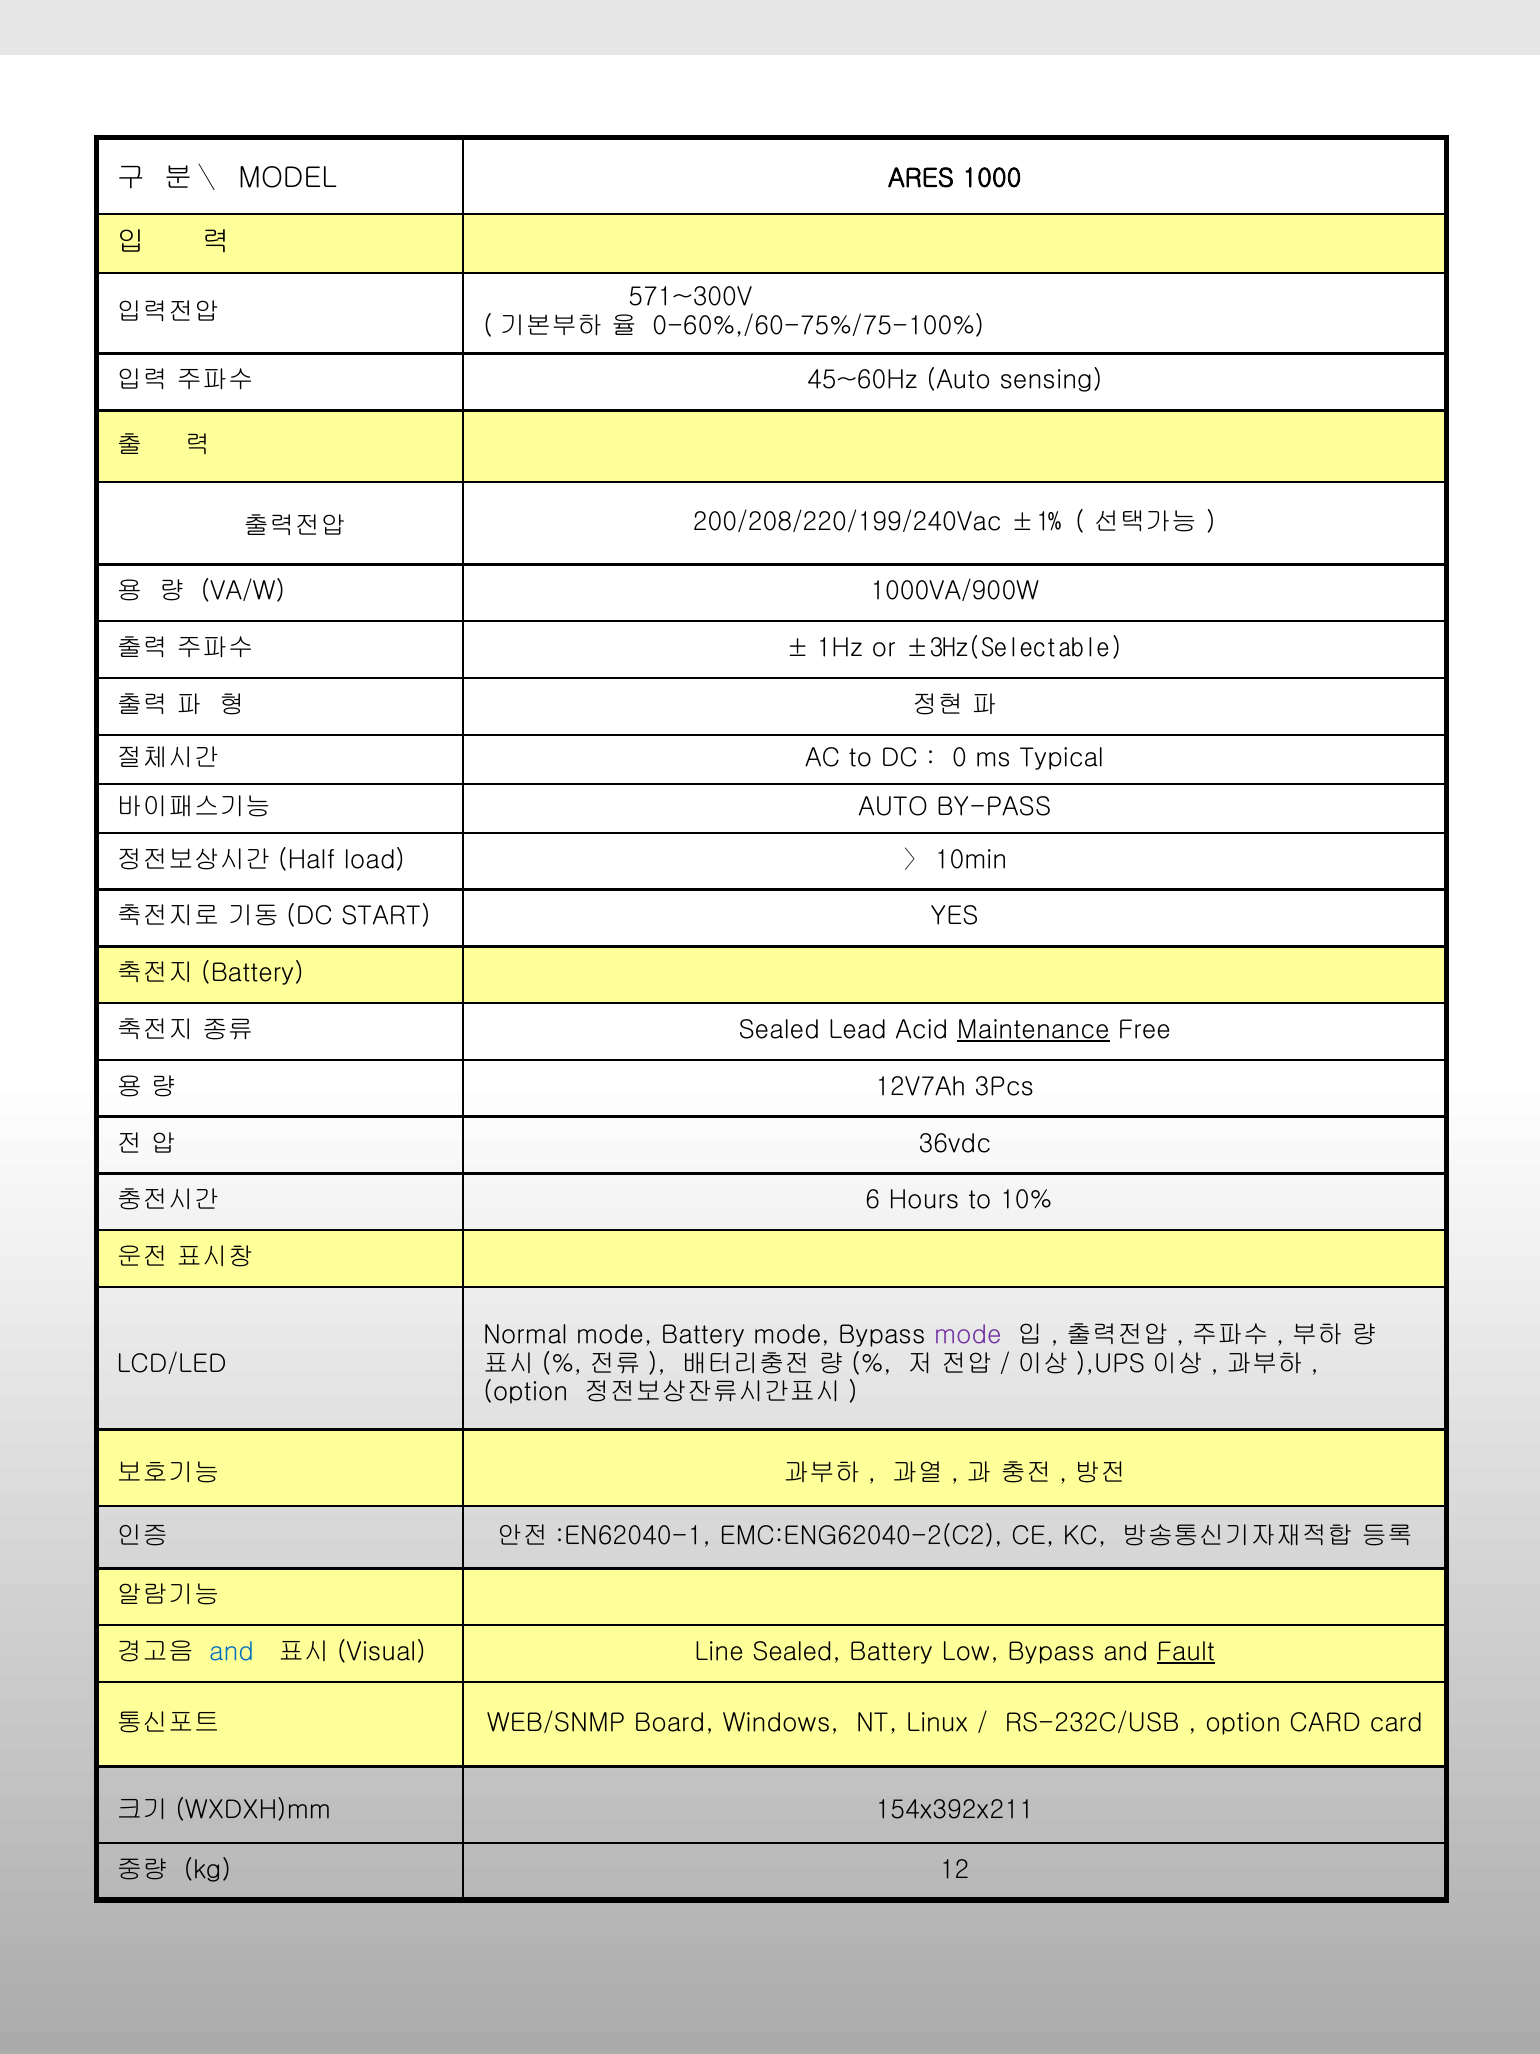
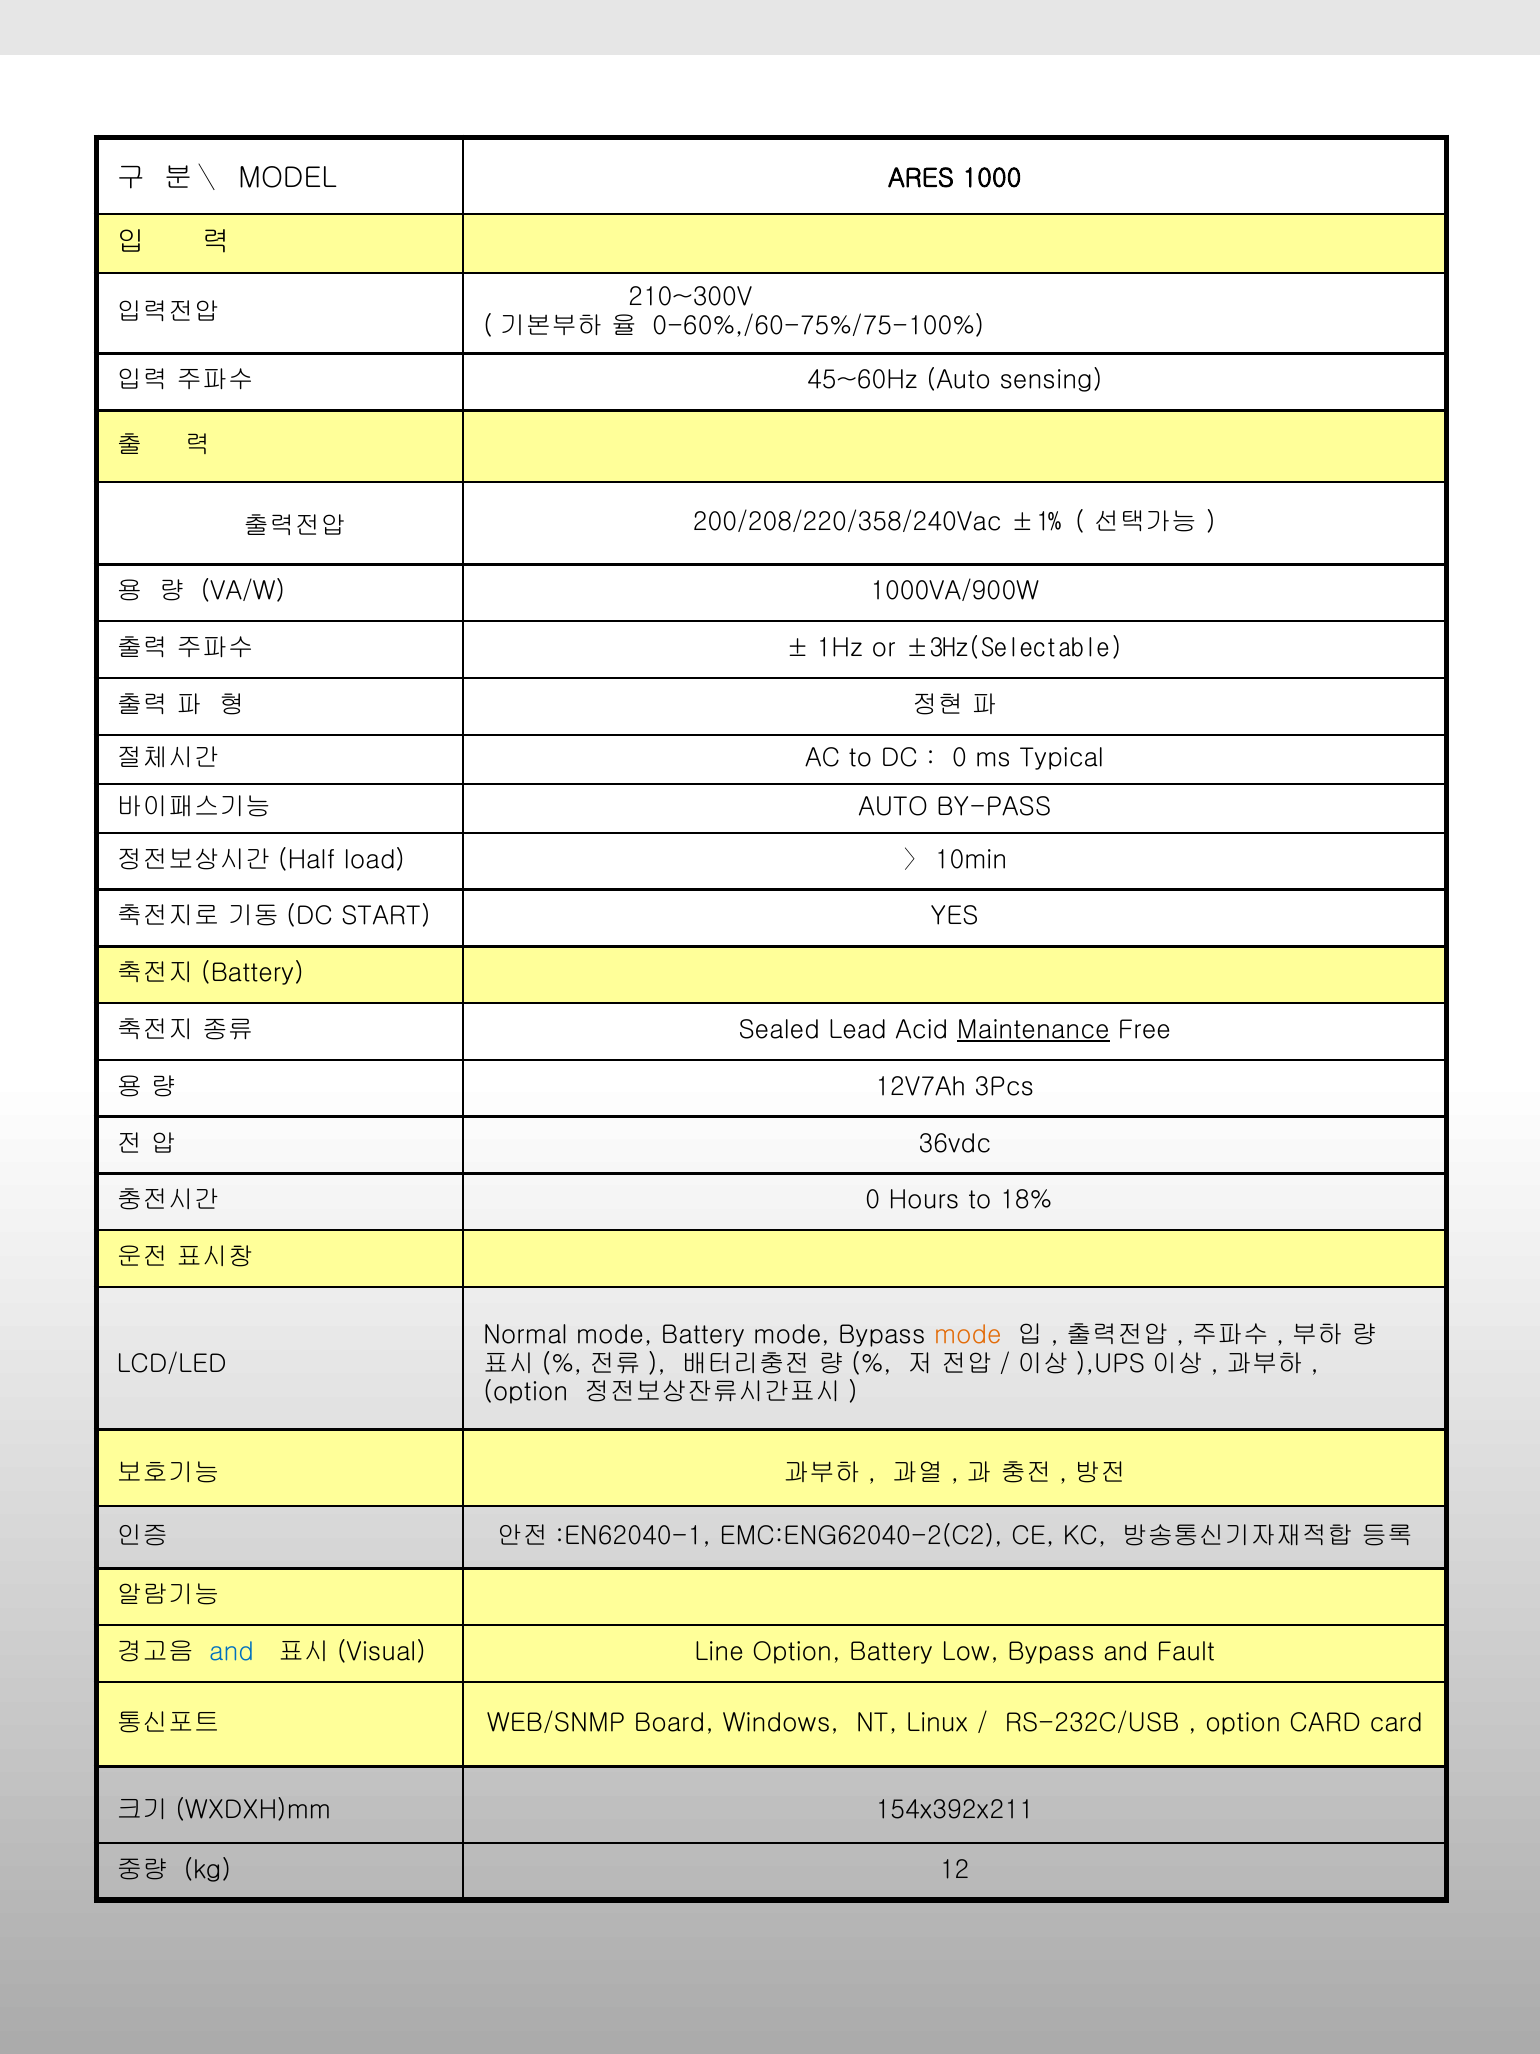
571~300V: 571~300V -> 210~300V
200/208/220/199/240Vac: 200/208/220/199/240Vac -> 200/208/220/358/240Vac
6 at (873, 1200): 6 -> 0
10%: 10% -> 18%
mode at (968, 1334) colour: purple -> orange
Line Sealed: Sealed -> Option
Fault underline: present -> none
